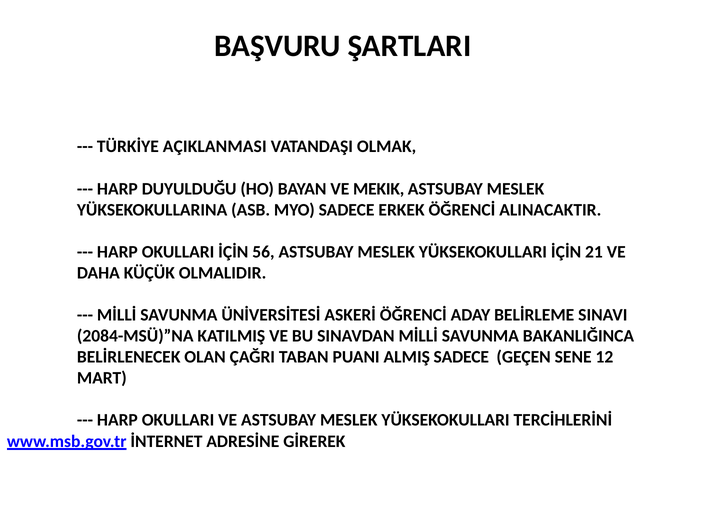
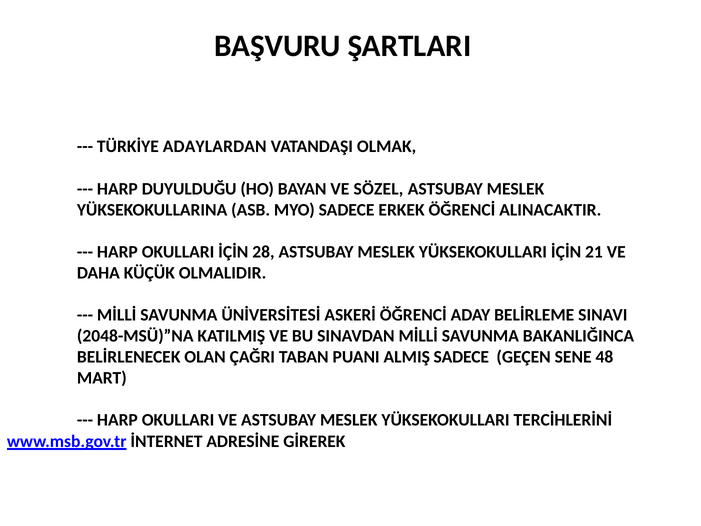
AÇIKLANMASI: AÇIKLANMASI -> ADAYLARDAN
MEKIK: MEKIK -> SÖZEL
56: 56 -> 28
2084-MSÜ)”NA: 2084-MSÜ)”NA -> 2048-MSÜ)”NA
12: 12 -> 48
